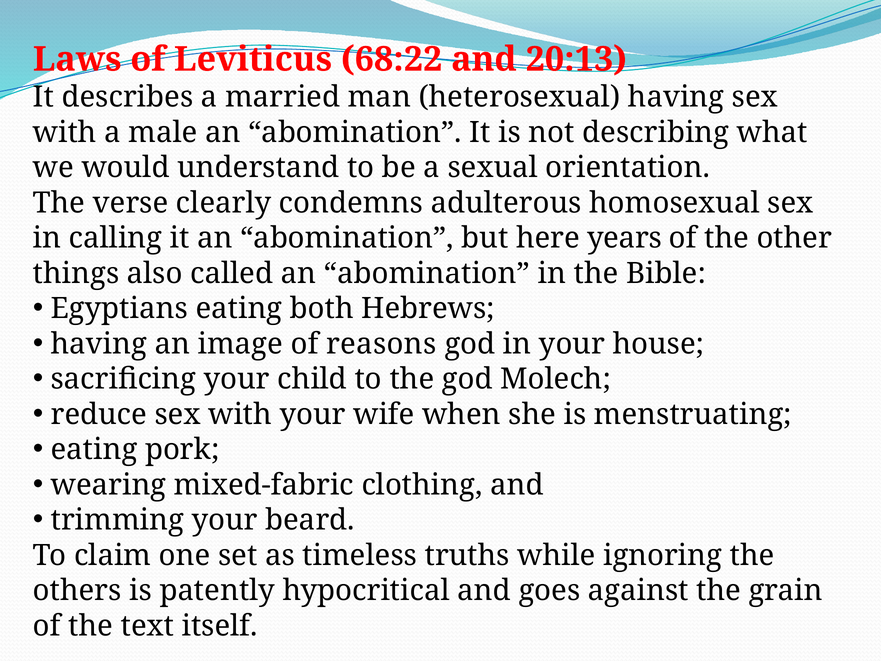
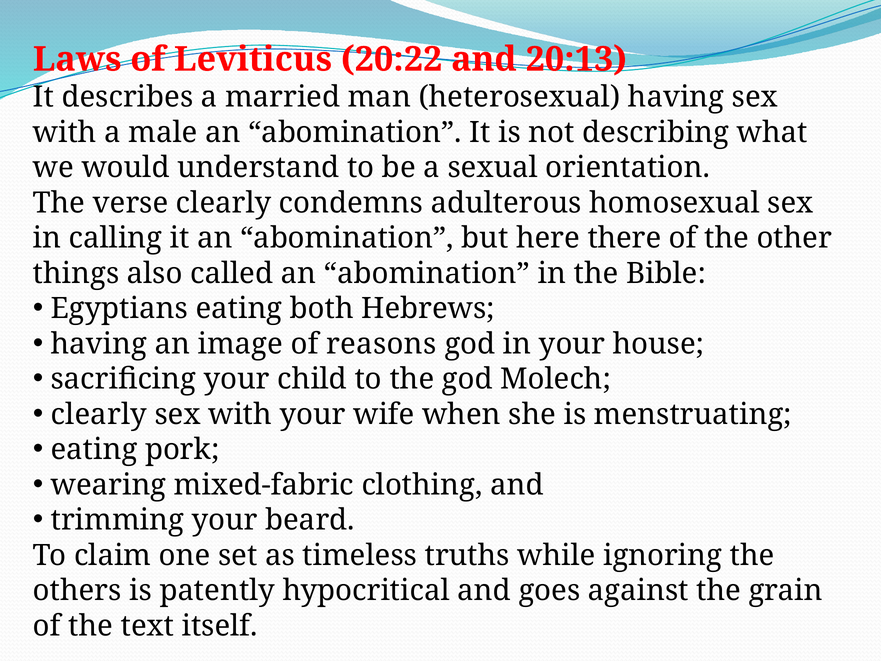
68:22: 68:22 -> 20:22
years: years -> there
reduce at (99, 414): reduce -> clearly
